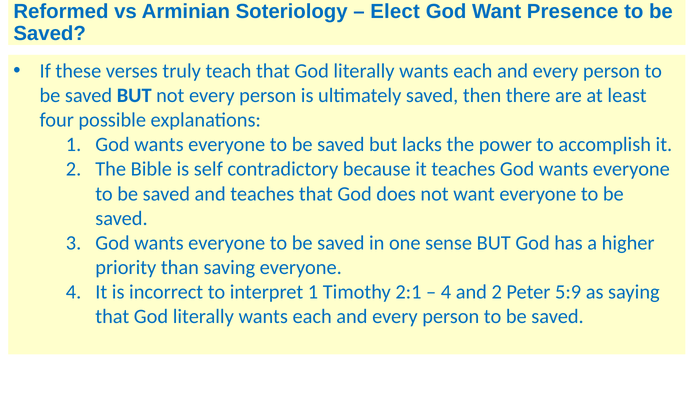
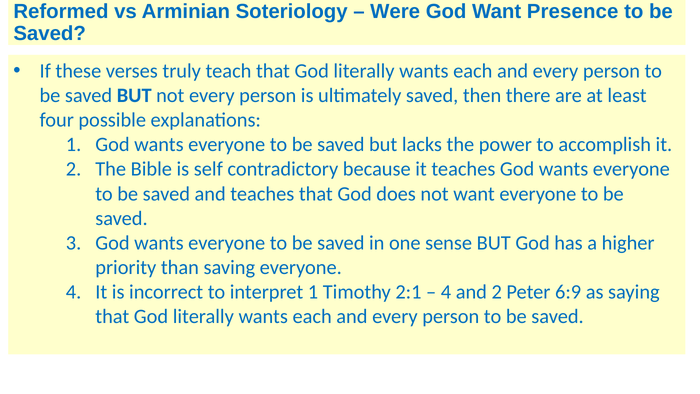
Elect: Elect -> Were
5:9: 5:9 -> 6:9
